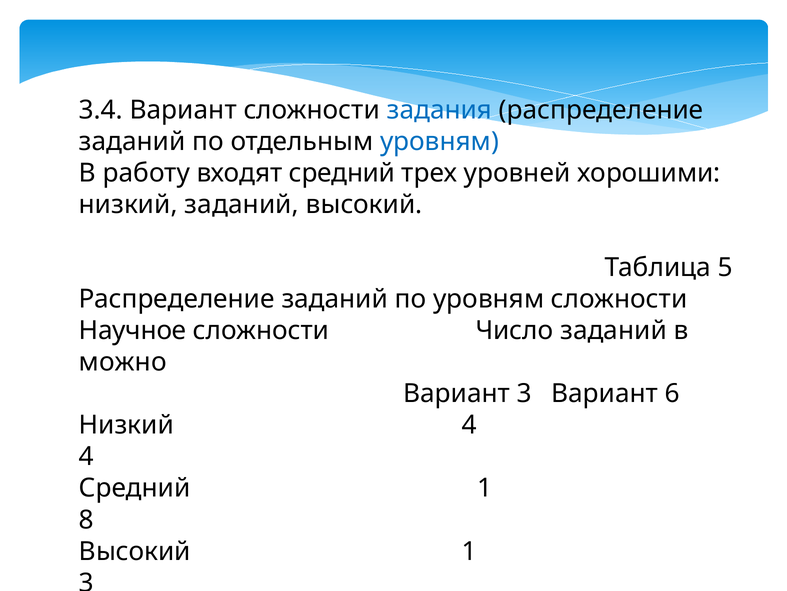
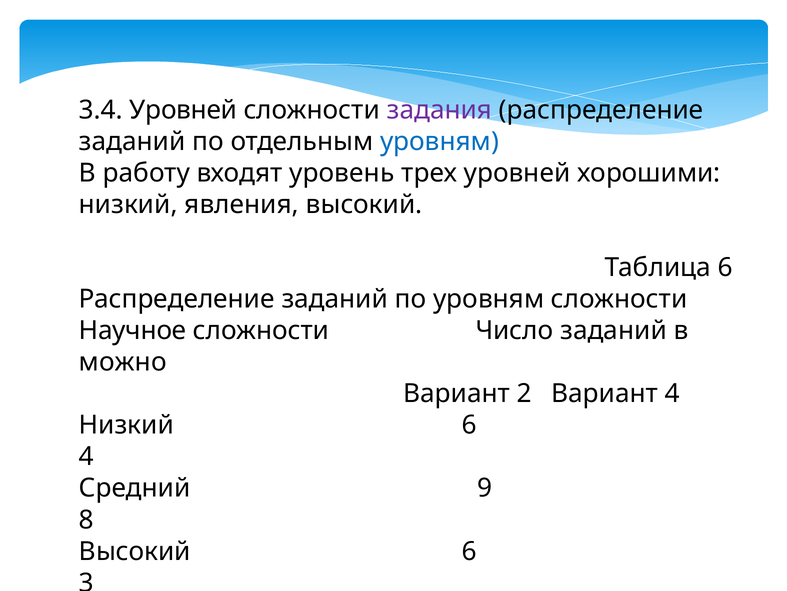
3.4 Вариант: Вариант -> Уровней
задания colour: blue -> purple
входят средний: средний -> уровень
низкий заданий: заданий -> явления
Таблица 5: 5 -> 6
Вариант 3: 3 -> 2
Вариант 6: 6 -> 4
Низкий 4: 4 -> 6
Средний 1: 1 -> 9
Высокий 1: 1 -> 6
